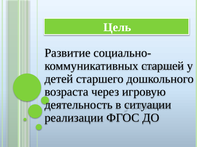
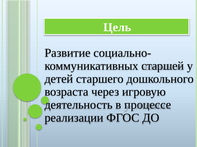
ситуации: ситуации -> процессе
